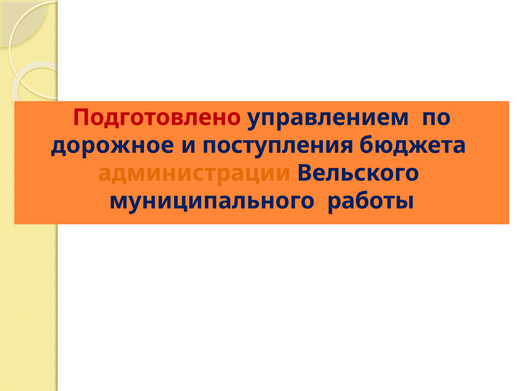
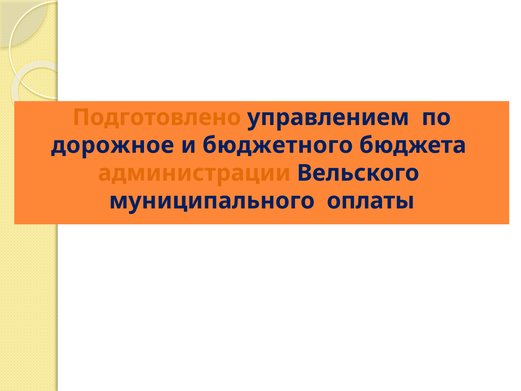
Подготовлено colour: red -> orange
поступления: поступления -> бюджетного
работы: работы -> оплаты
